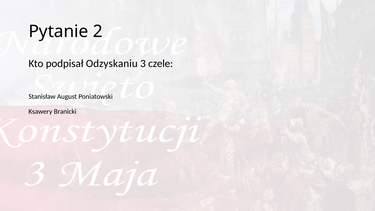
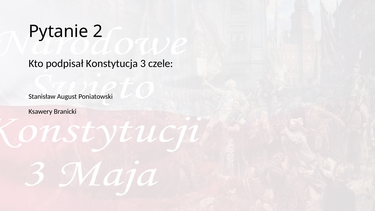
Odzyskaniu: Odzyskaniu -> Konstytucja
